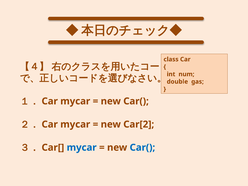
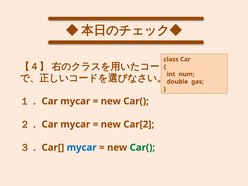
Car( at (142, 148) colour: blue -> green
